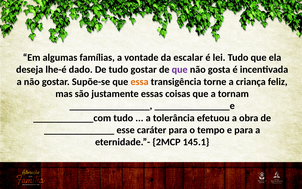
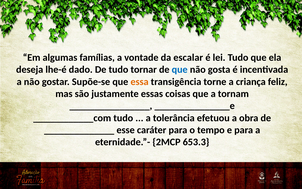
tudo gostar: gostar -> tornar
que at (180, 69) colour: purple -> blue
145.1: 145.1 -> 653.3
